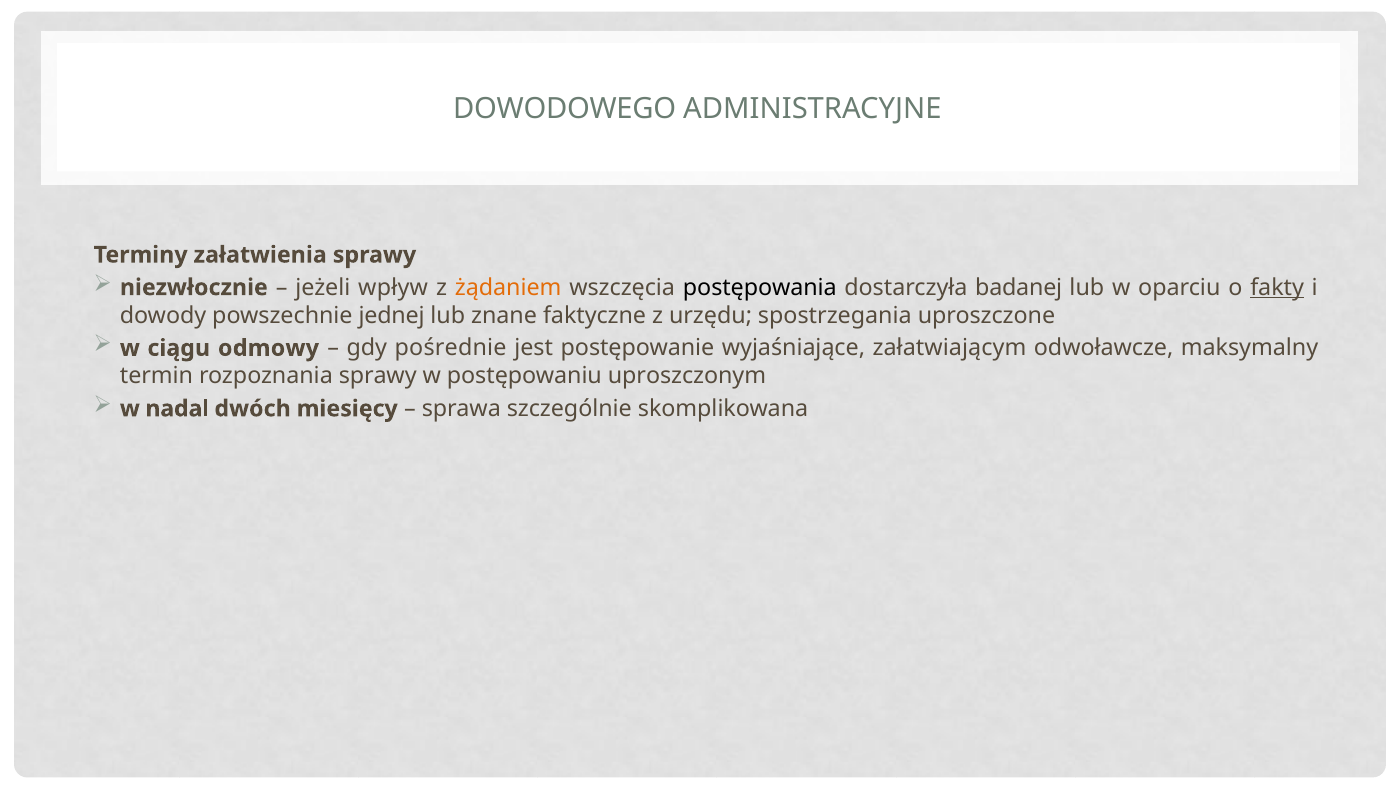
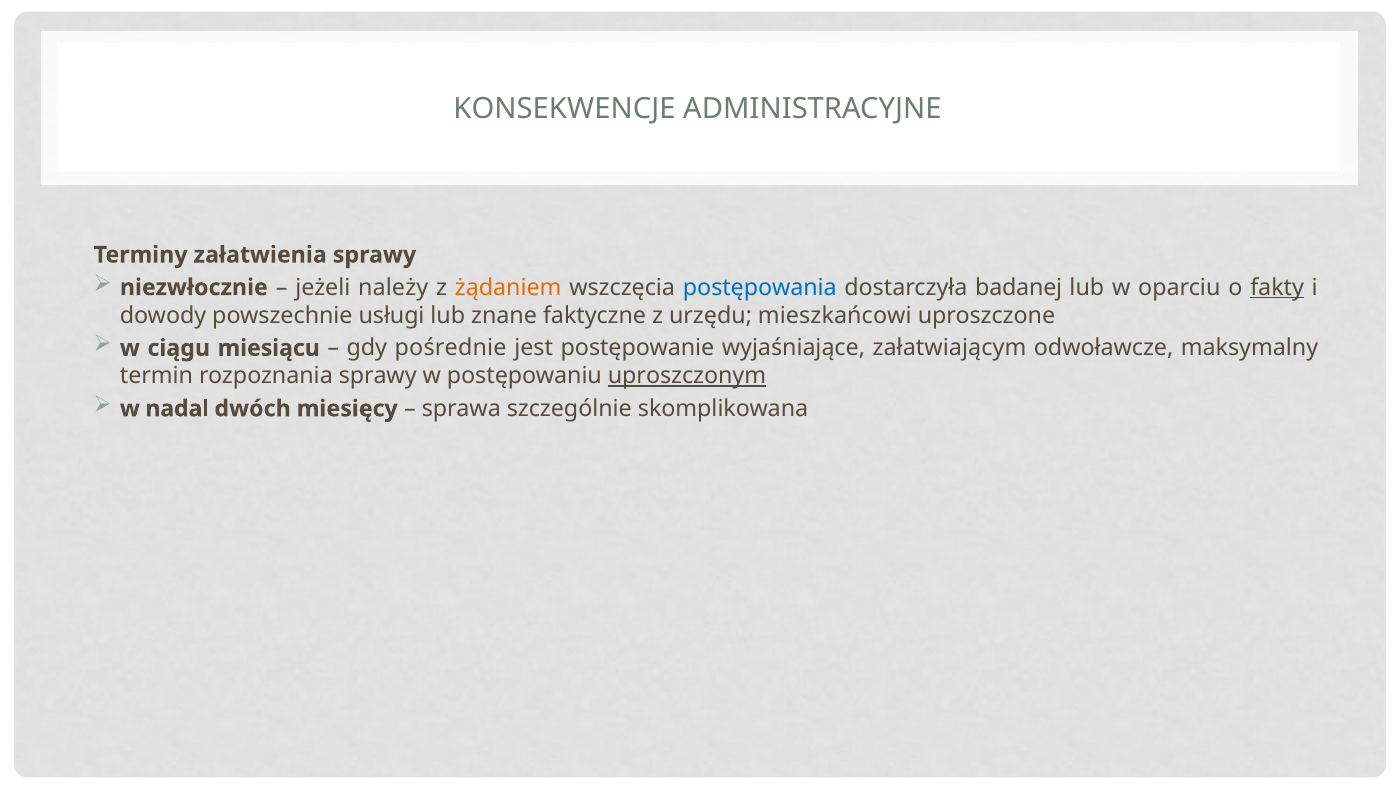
DOWODOWEGO: DOWODOWEGO -> KONSEKWENCJE
wpływ: wpływ -> należy
postępowania colour: black -> blue
jednej: jednej -> usługi
spostrzegania: spostrzegania -> mieszkańcowi
odmowy: odmowy -> miesiącu
uproszczonym underline: none -> present
